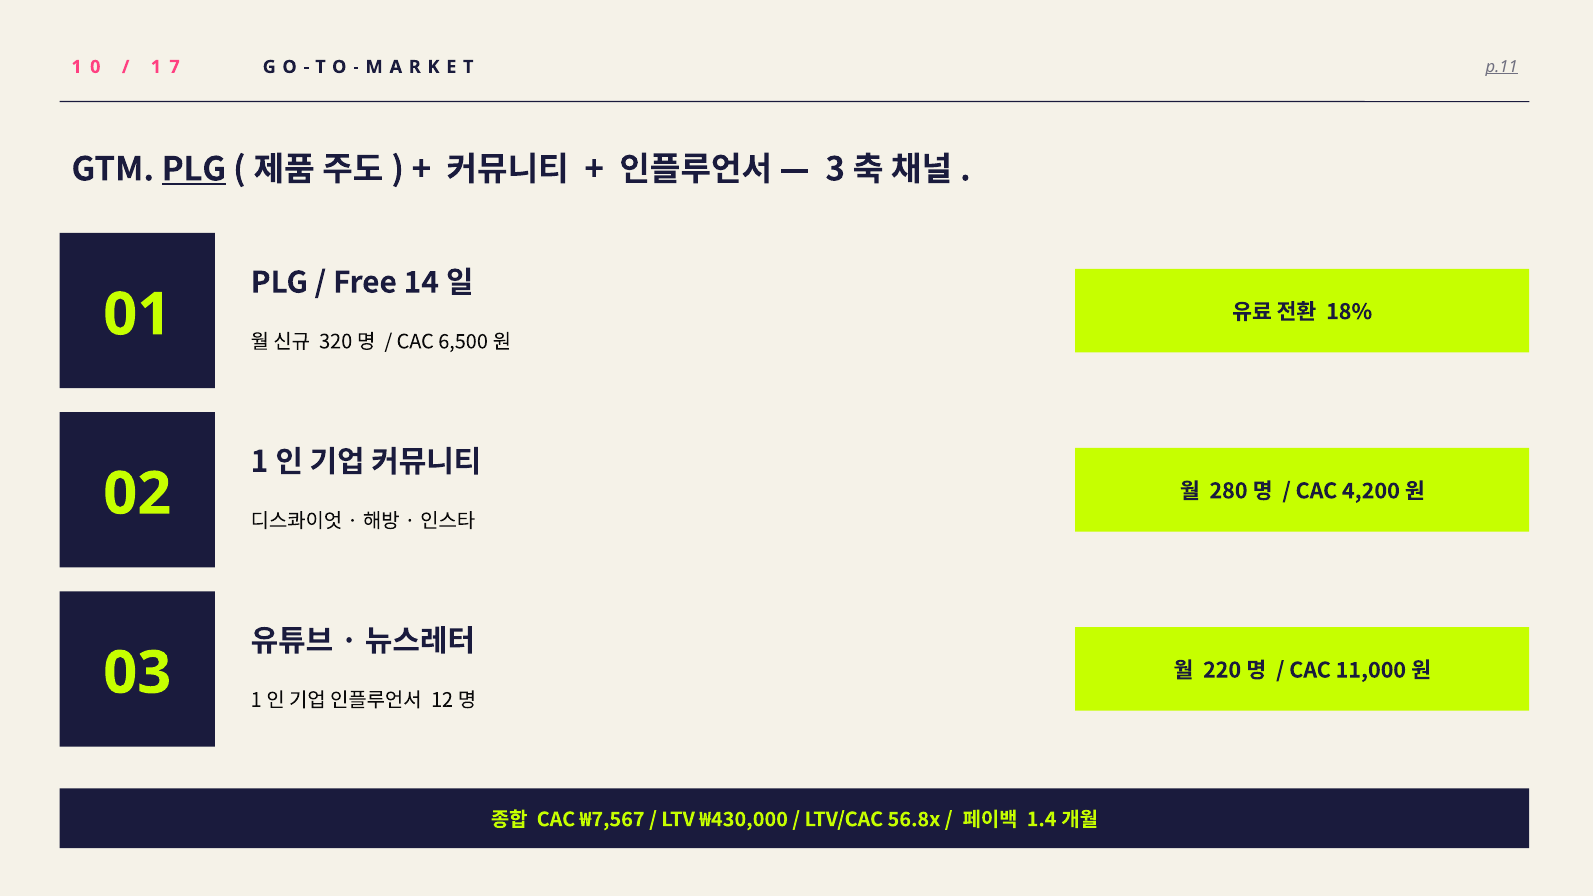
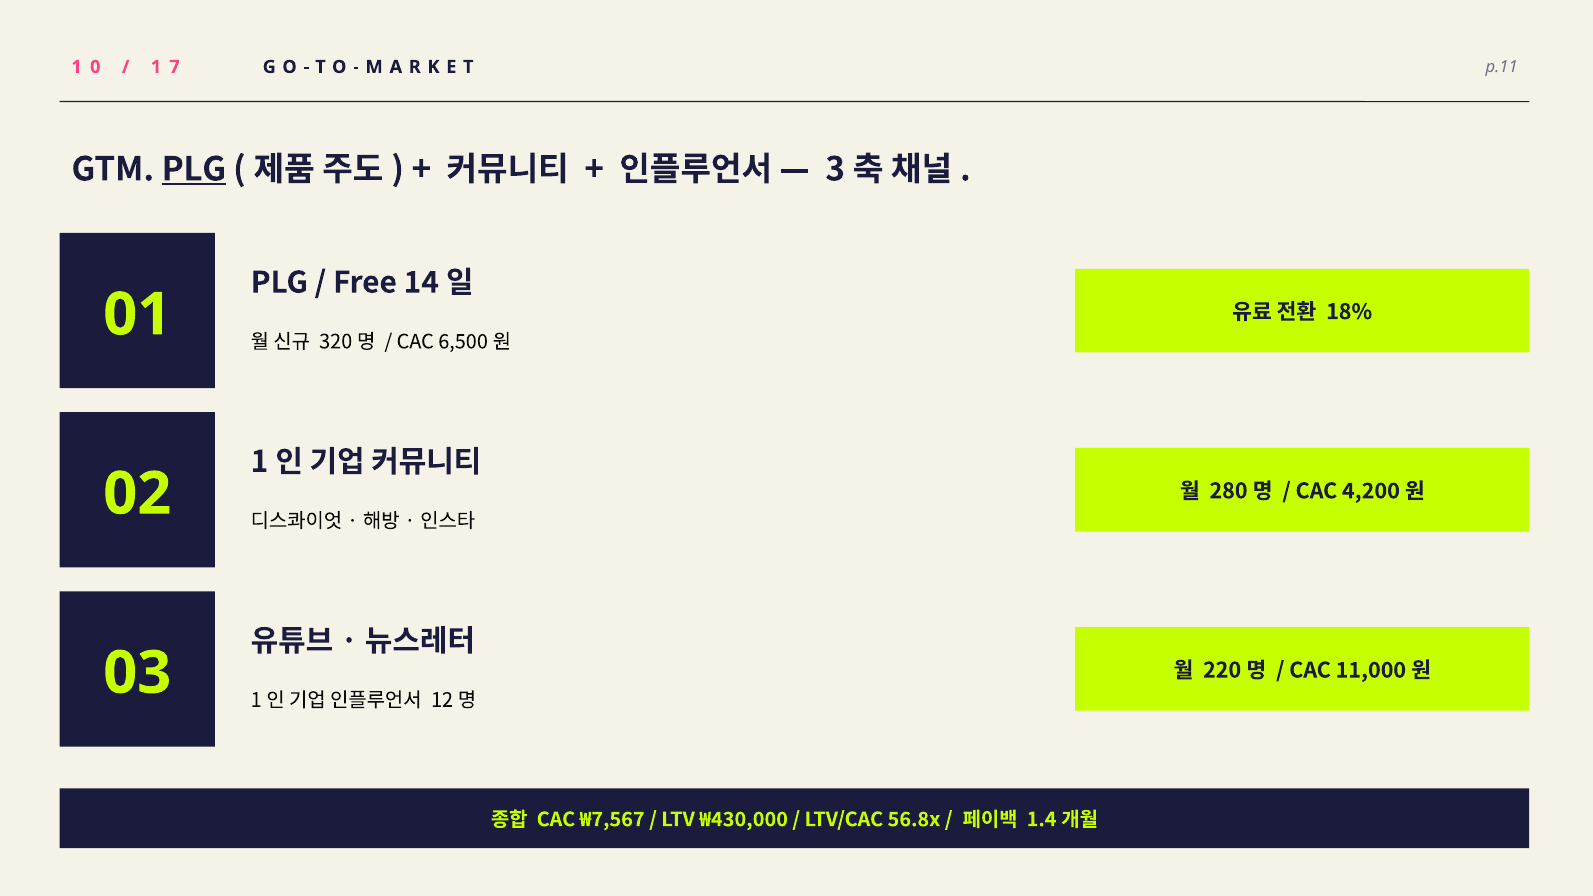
p.11 underline: present -> none
